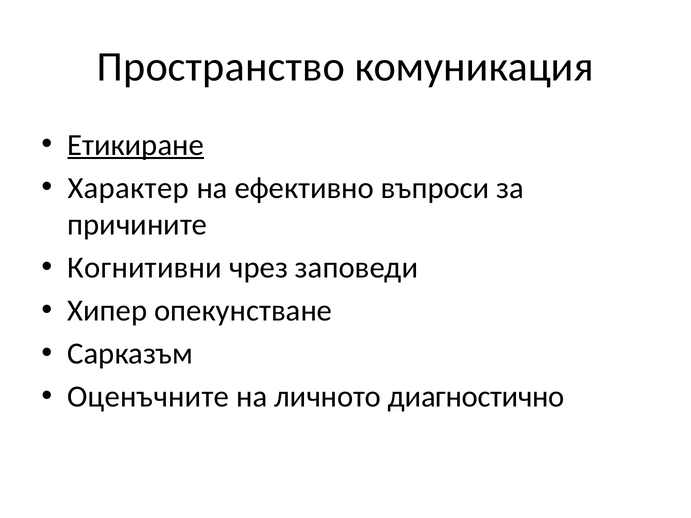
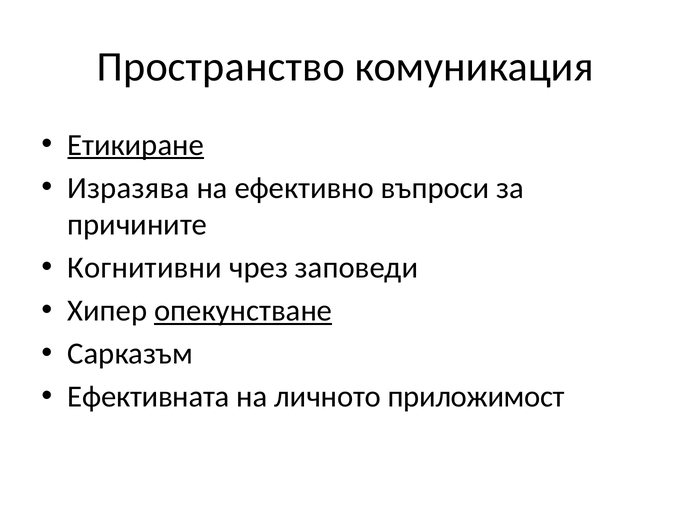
Характер: Характер -> Изразява
опекунстване underline: none -> present
Оценъчните: Оценъчните -> Ефективната
диагностично: диагностично -> приложимост
